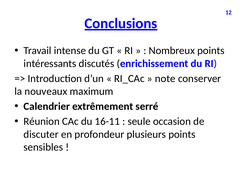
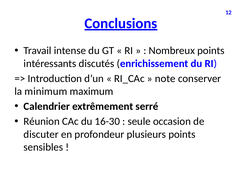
nouveaux: nouveaux -> minimum
16-11: 16-11 -> 16-30
